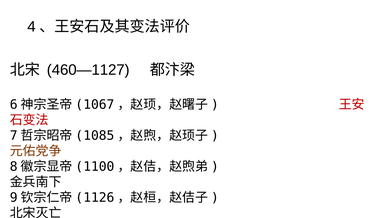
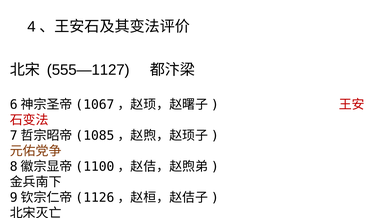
460—1127: 460—1127 -> 555—1127
